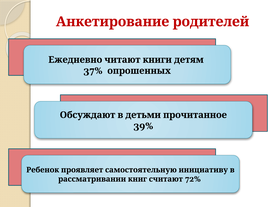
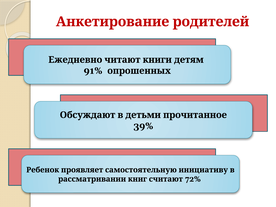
37%: 37% -> 91%
